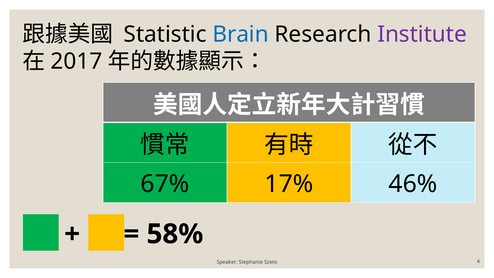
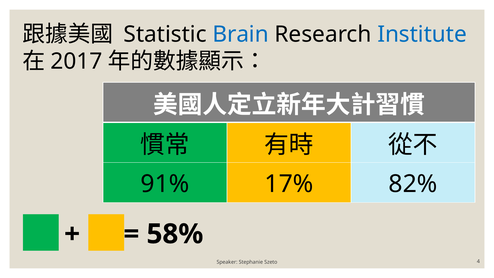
Institute colour: purple -> blue
67%: 67% -> 91%
46%: 46% -> 82%
